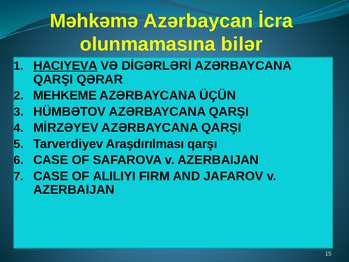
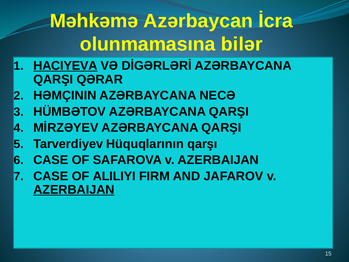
MEHKEME: MEHKEME -> HƏMÇININ
ÜÇÜN: ÜÇÜN -> NECƏ
Araşdırılması: Araşdırılması -> Hüquqlarının
AZERBAIJAN at (74, 190) underline: none -> present
